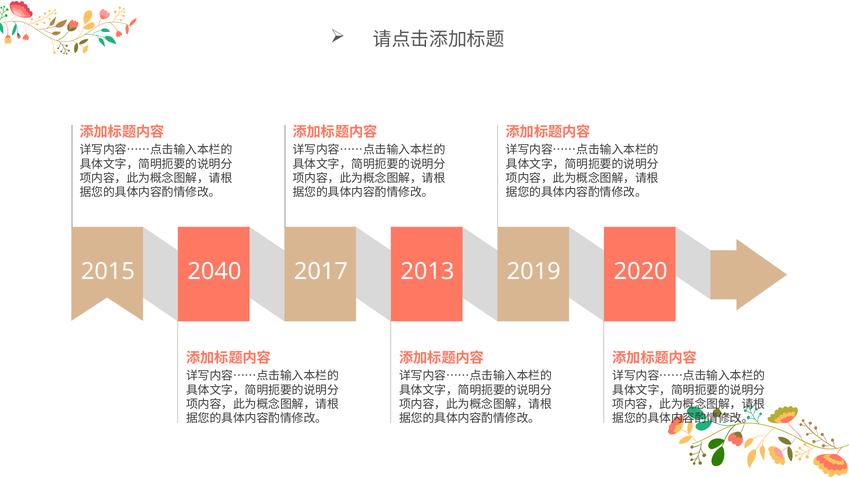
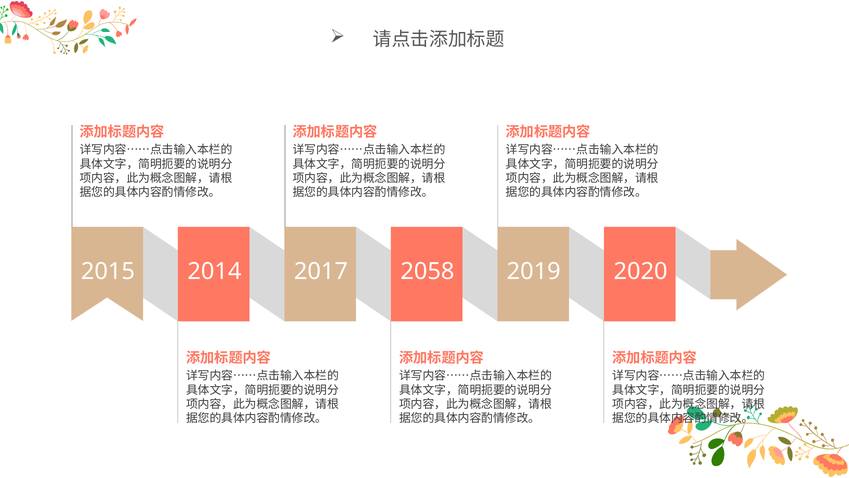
2040: 2040 -> 2014
2013: 2013 -> 2058
